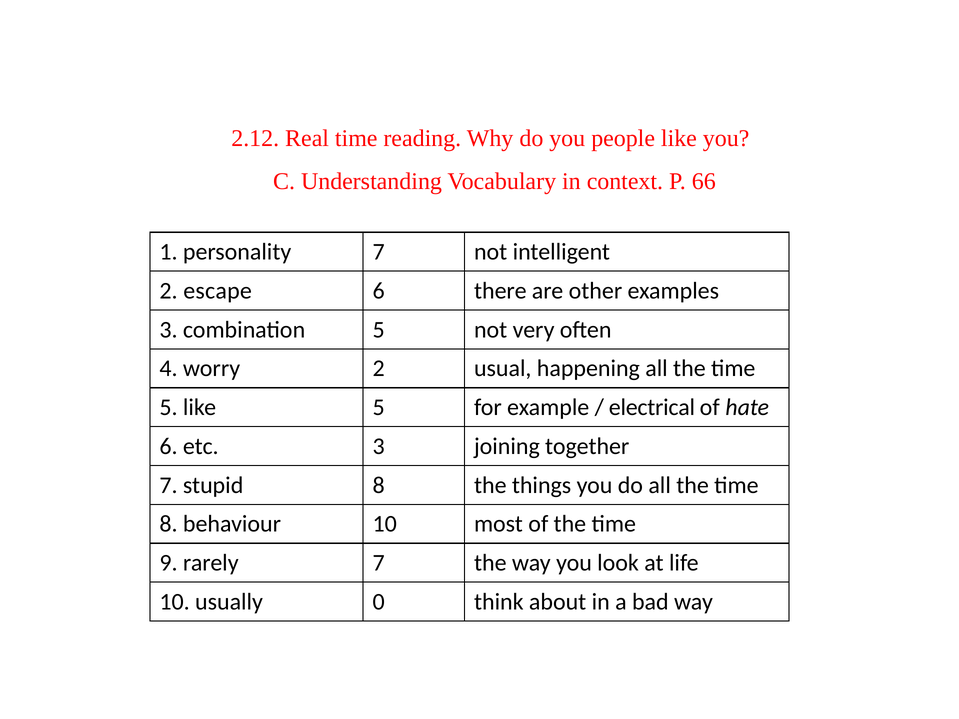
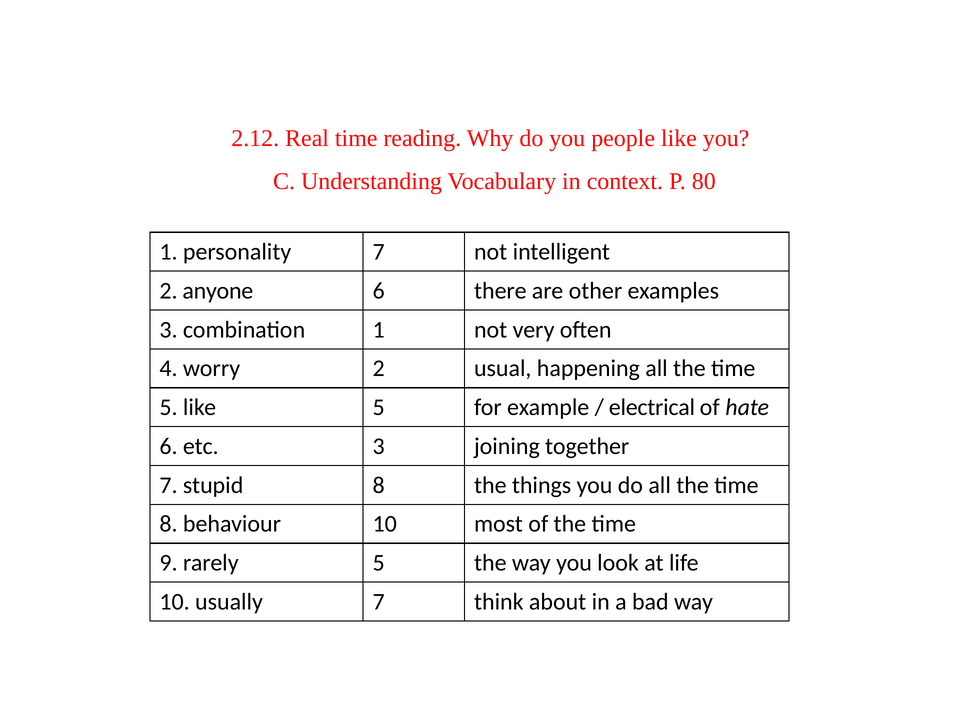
66: 66 -> 80
escape: escape -> anyone
combination 5: 5 -> 1
rarely 7: 7 -> 5
usually 0: 0 -> 7
